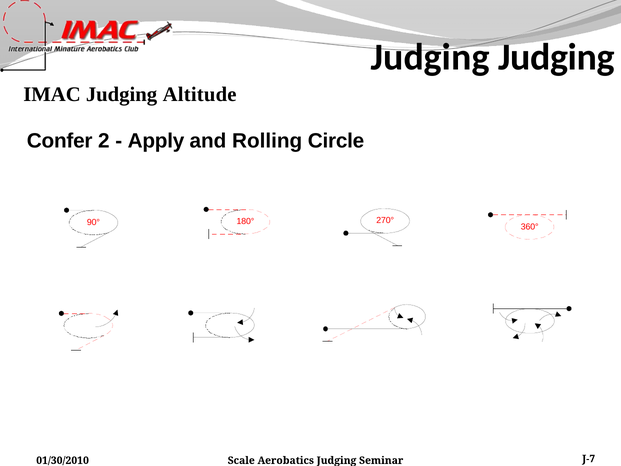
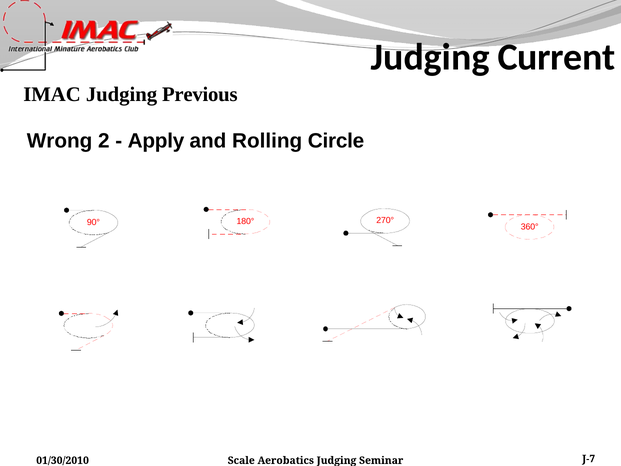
Judging Judging: Judging -> Current
Altitude: Altitude -> Previous
Confer: Confer -> Wrong
